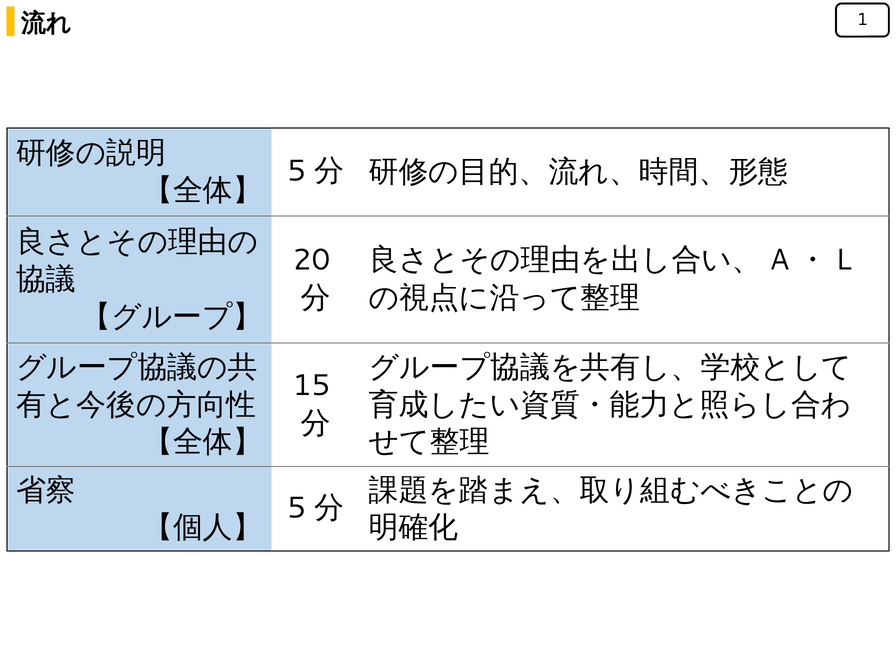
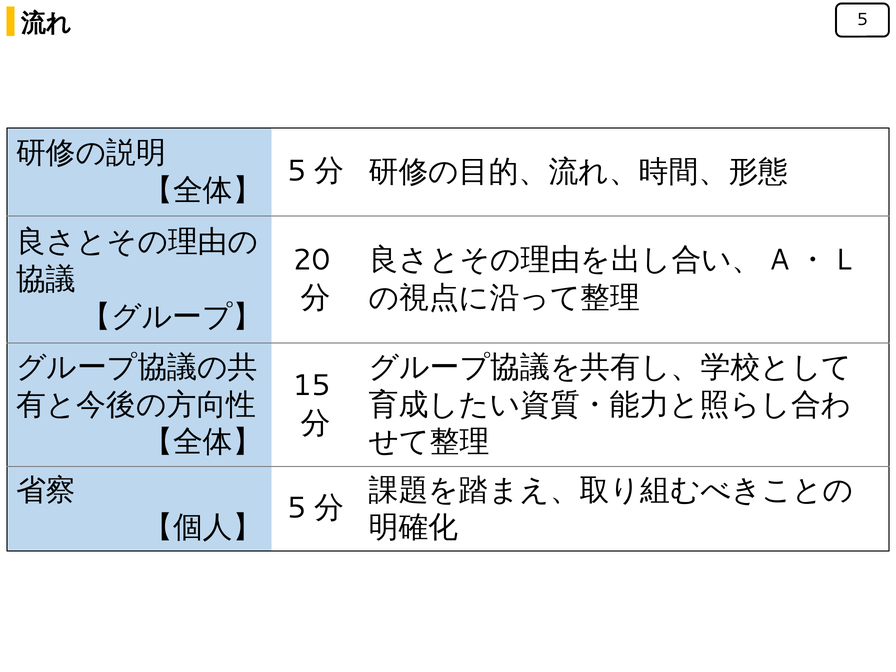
1 at (862, 19): 1 -> 5
